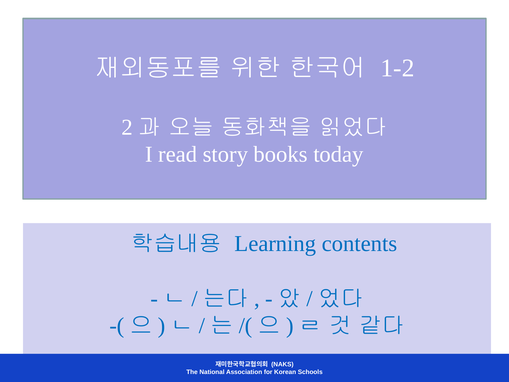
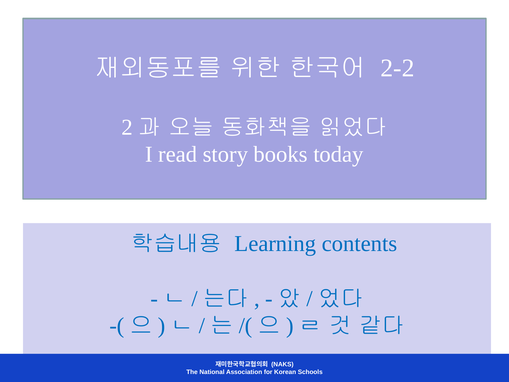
1-2: 1-2 -> 2-2
